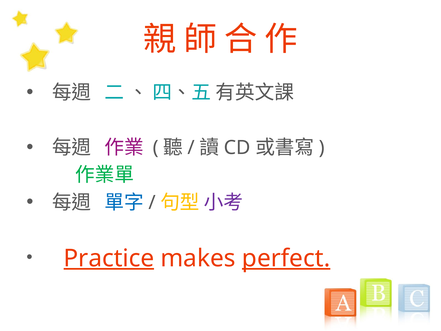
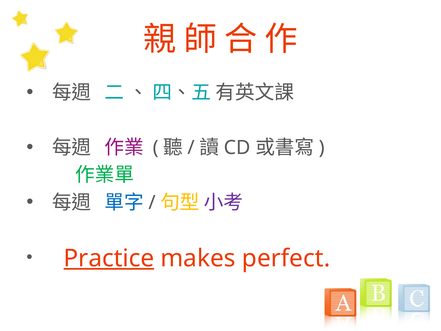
perfect underline: present -> none
